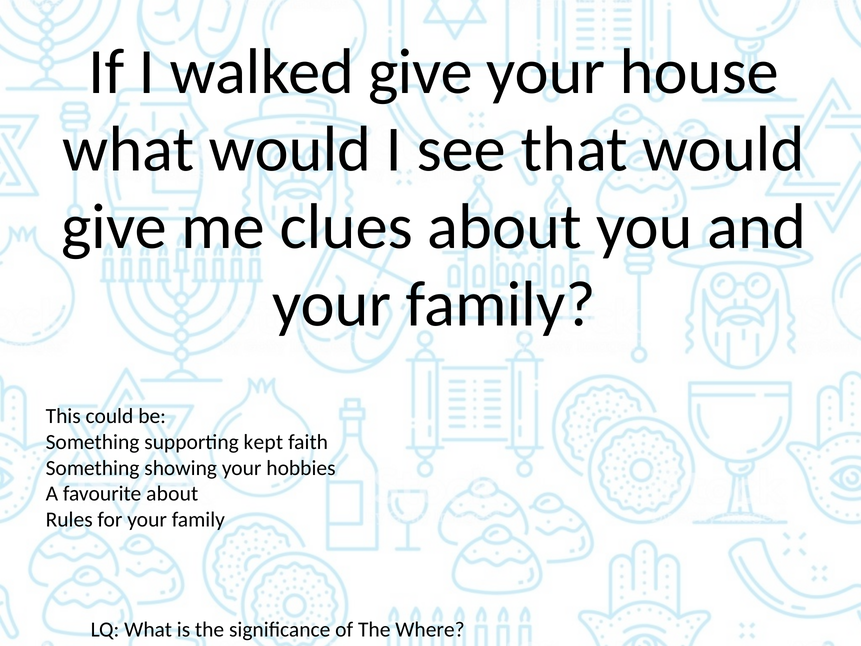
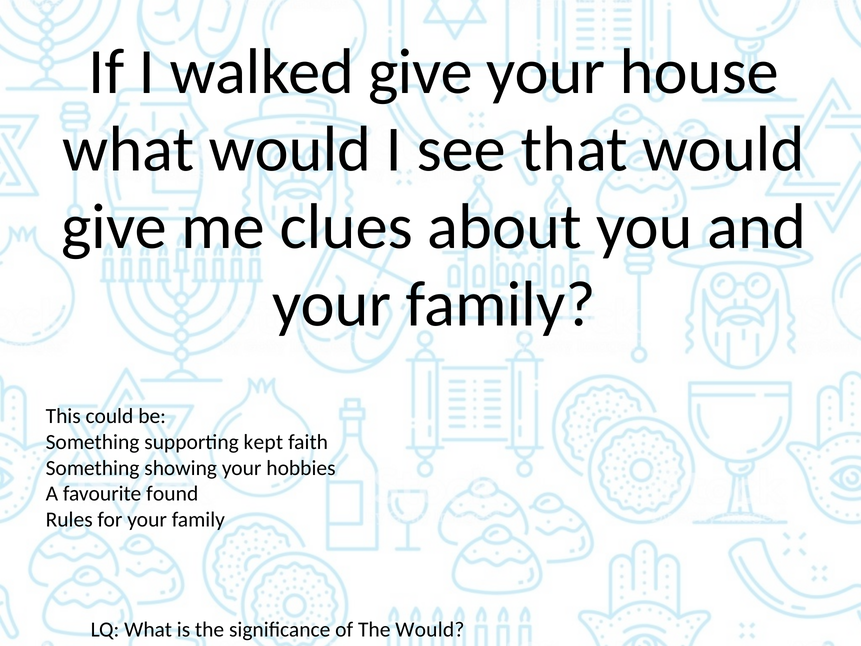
favourite about: about -> found
The Where: Where -> Would
